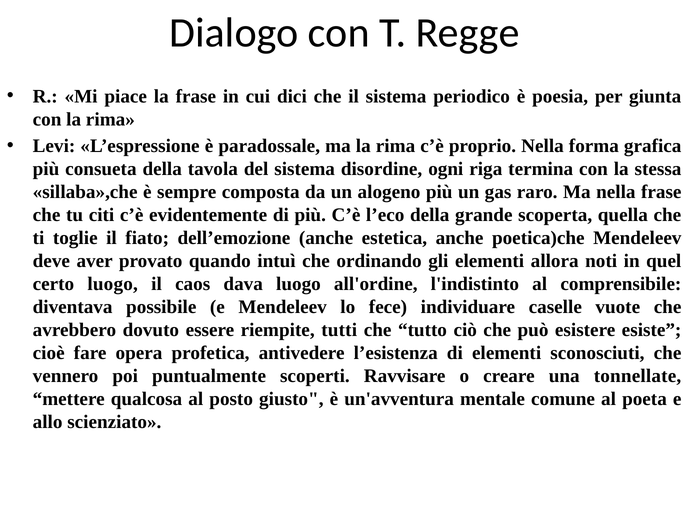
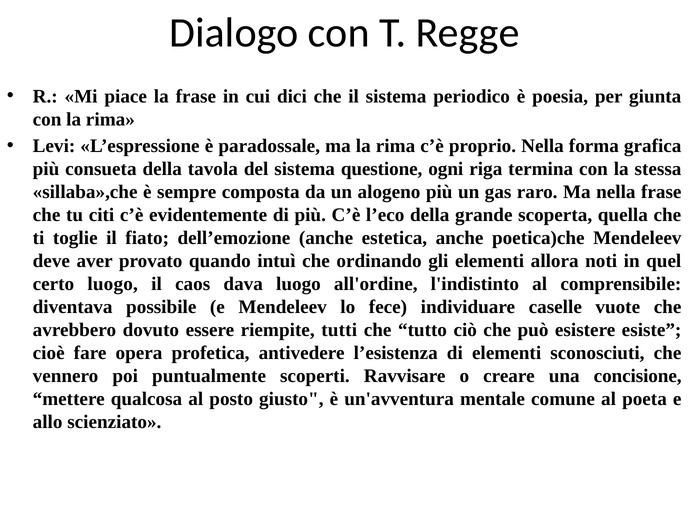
disordine: disordine -> questione
tonnellate: tonnellate -> concisione
